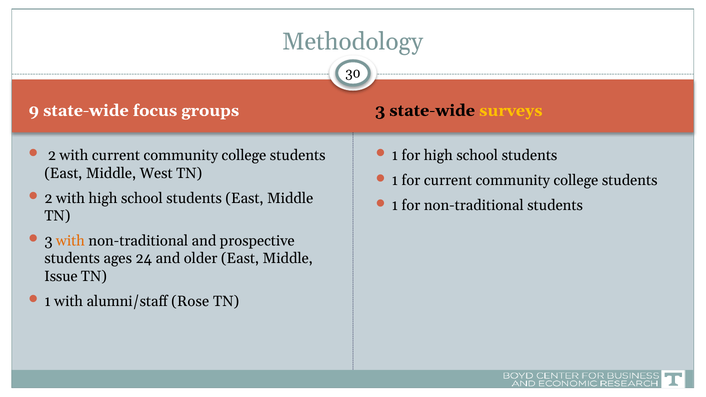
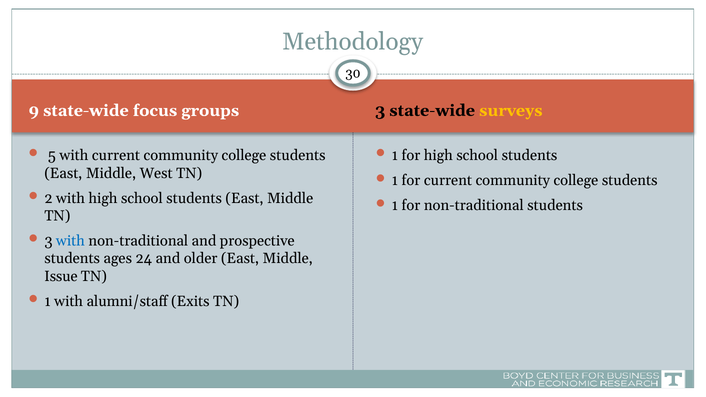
2 at (52, 156): 2 -> 5
with at (70, 241) colour: orange -> blue
Rose: Rose -> Exits
